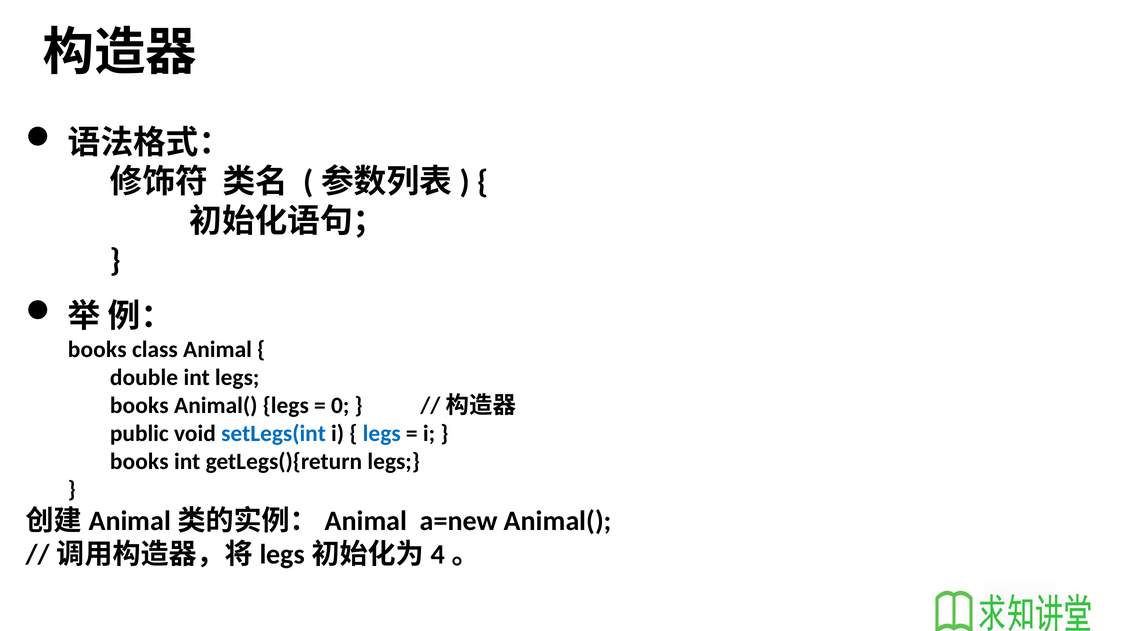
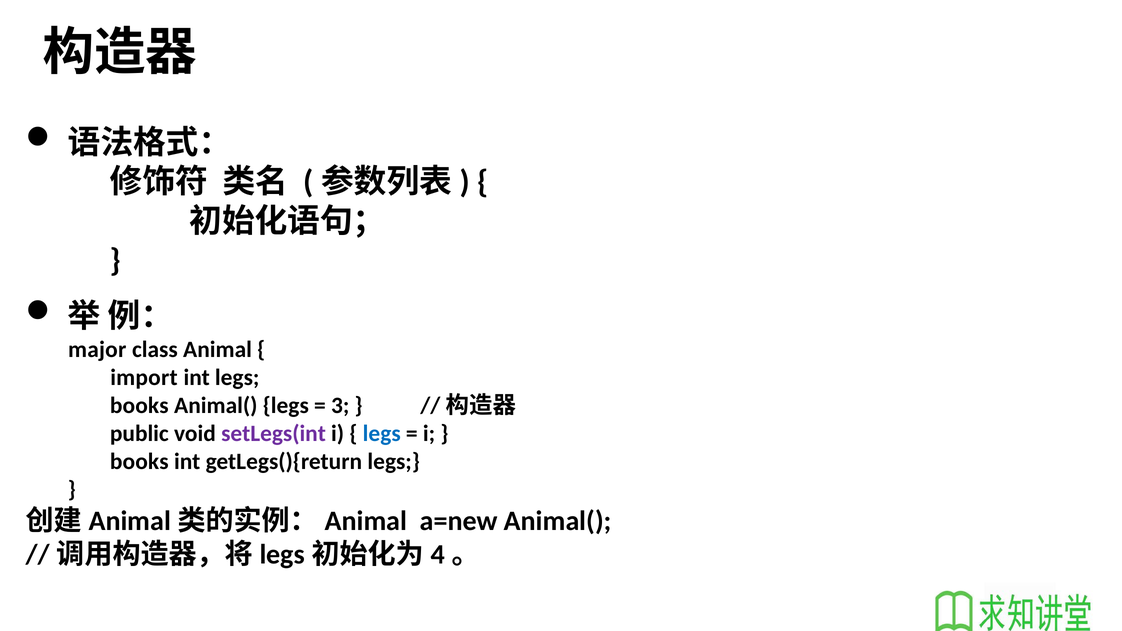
books at (97, 349): books -> major
double: double -> import
0: 0 -> 3
setLegs(int colour: blue -> purple
